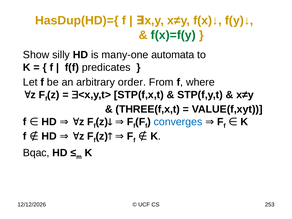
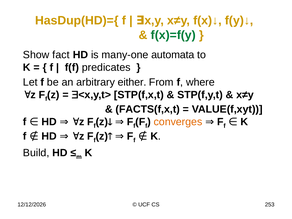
silly: silly -> fact
order: order -> either
THREE(f,x,t: THREE(f,x,t -> FACTS(f,x,t
converges colour: blue -> orange
Bqac: Bqac -> Build
